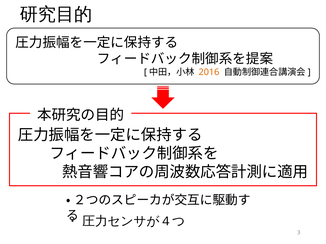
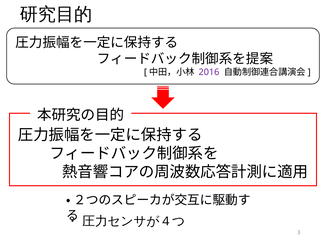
2016 colour: orange -> purple
